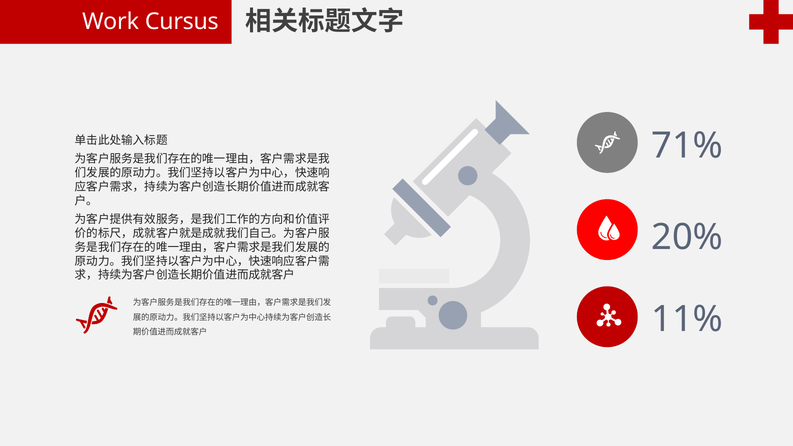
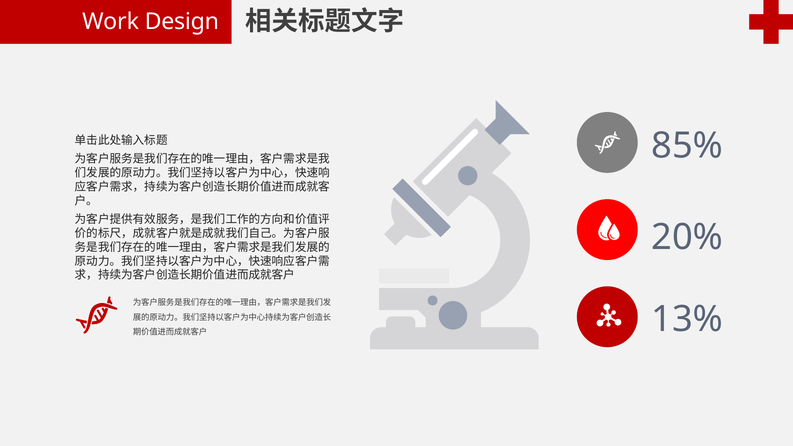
Cursus: Cursus -> Design
71%: 71% -> 85%
11%: 11% -> 13%
